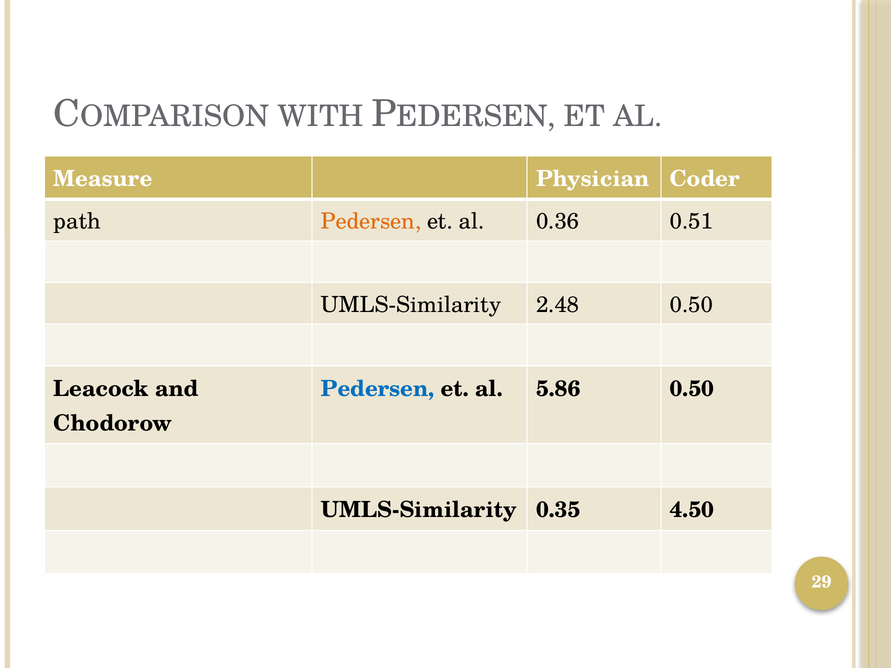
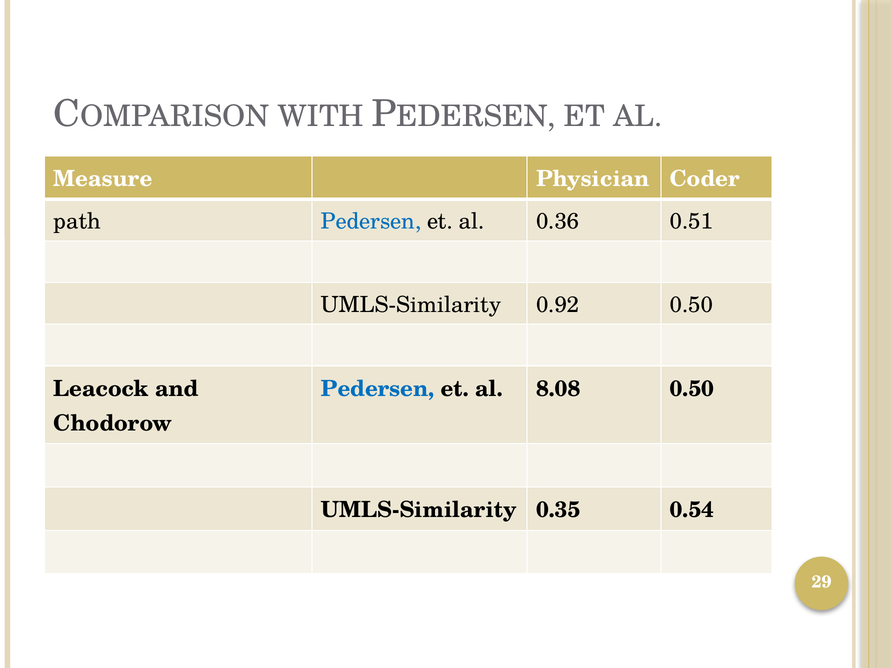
Pedersen at (371, 222) colour: orange -> blue
2.48: 2.48 -> 0.92
5.86: 5.86 -> 8.08
4.50: 4.50 -> 0.54
